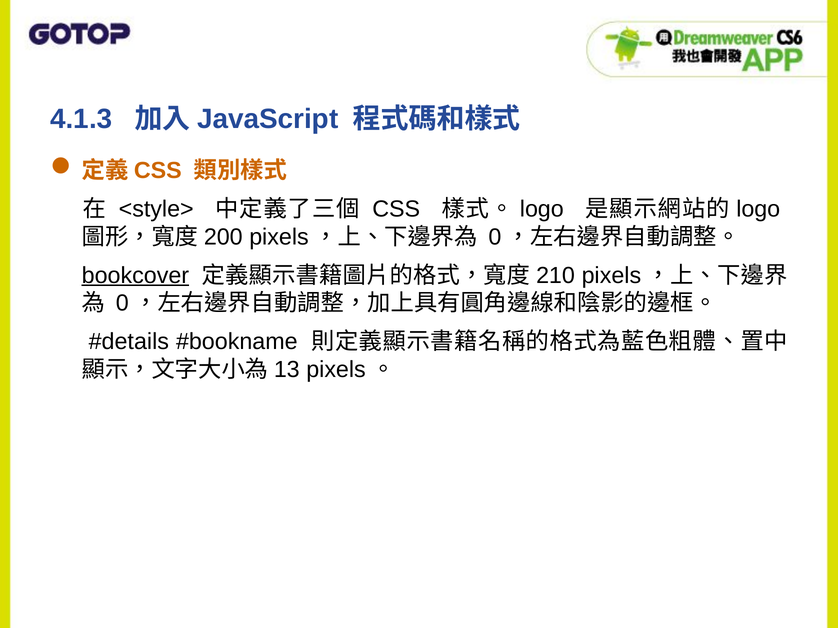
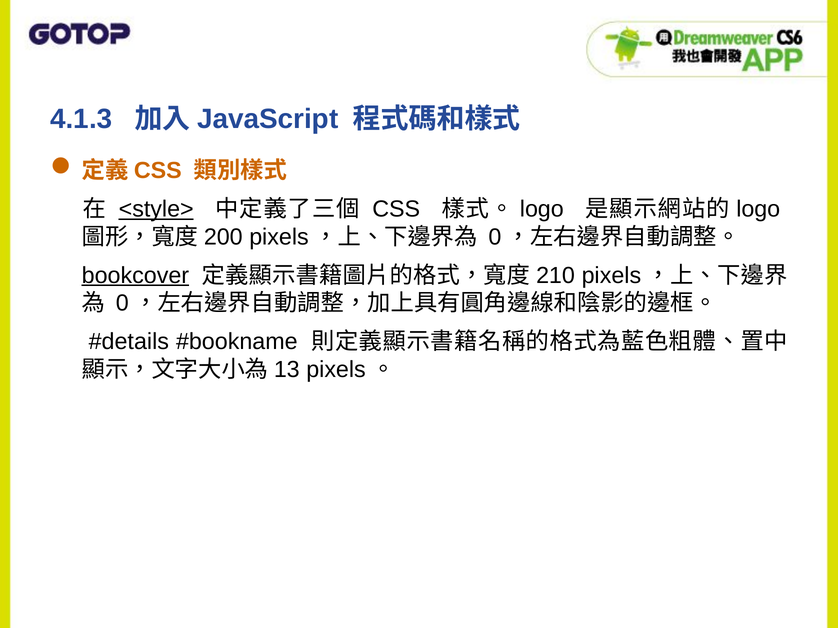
<style> underline: none -> present
